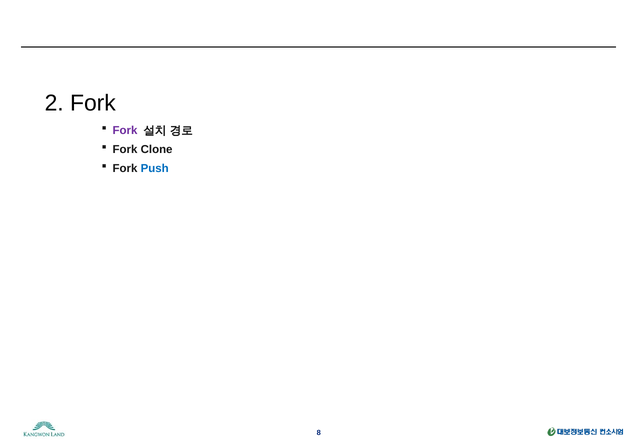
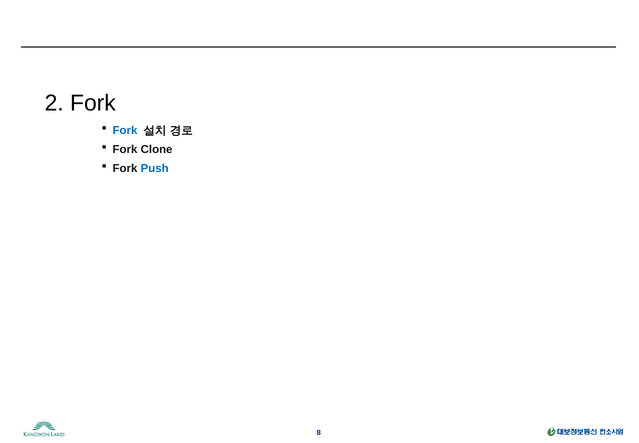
Fork at (125, 130) colour: purple -> blue
